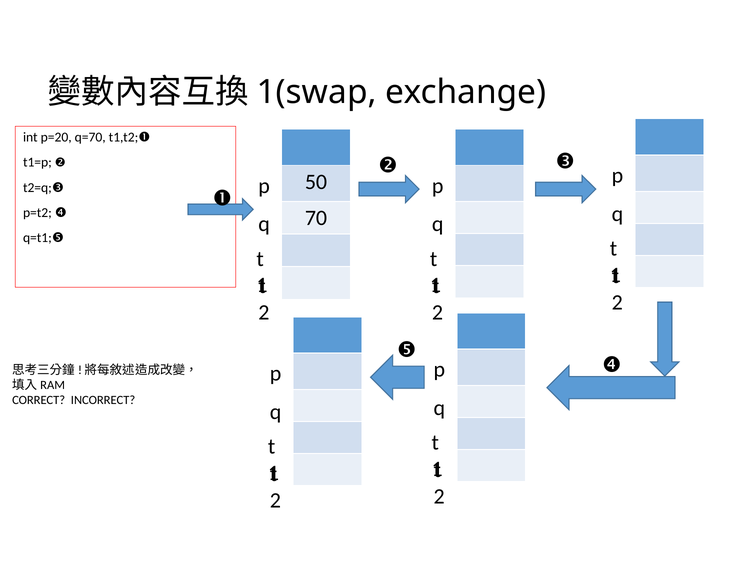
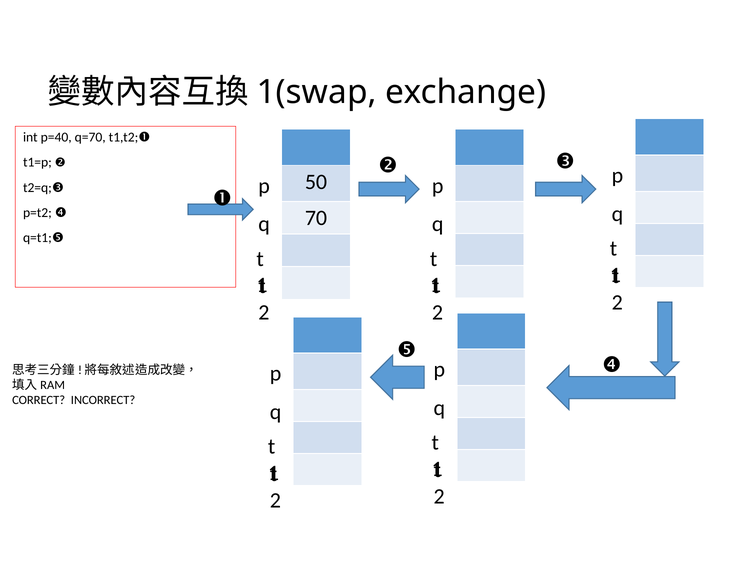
p=20: p=20 -> p=40
